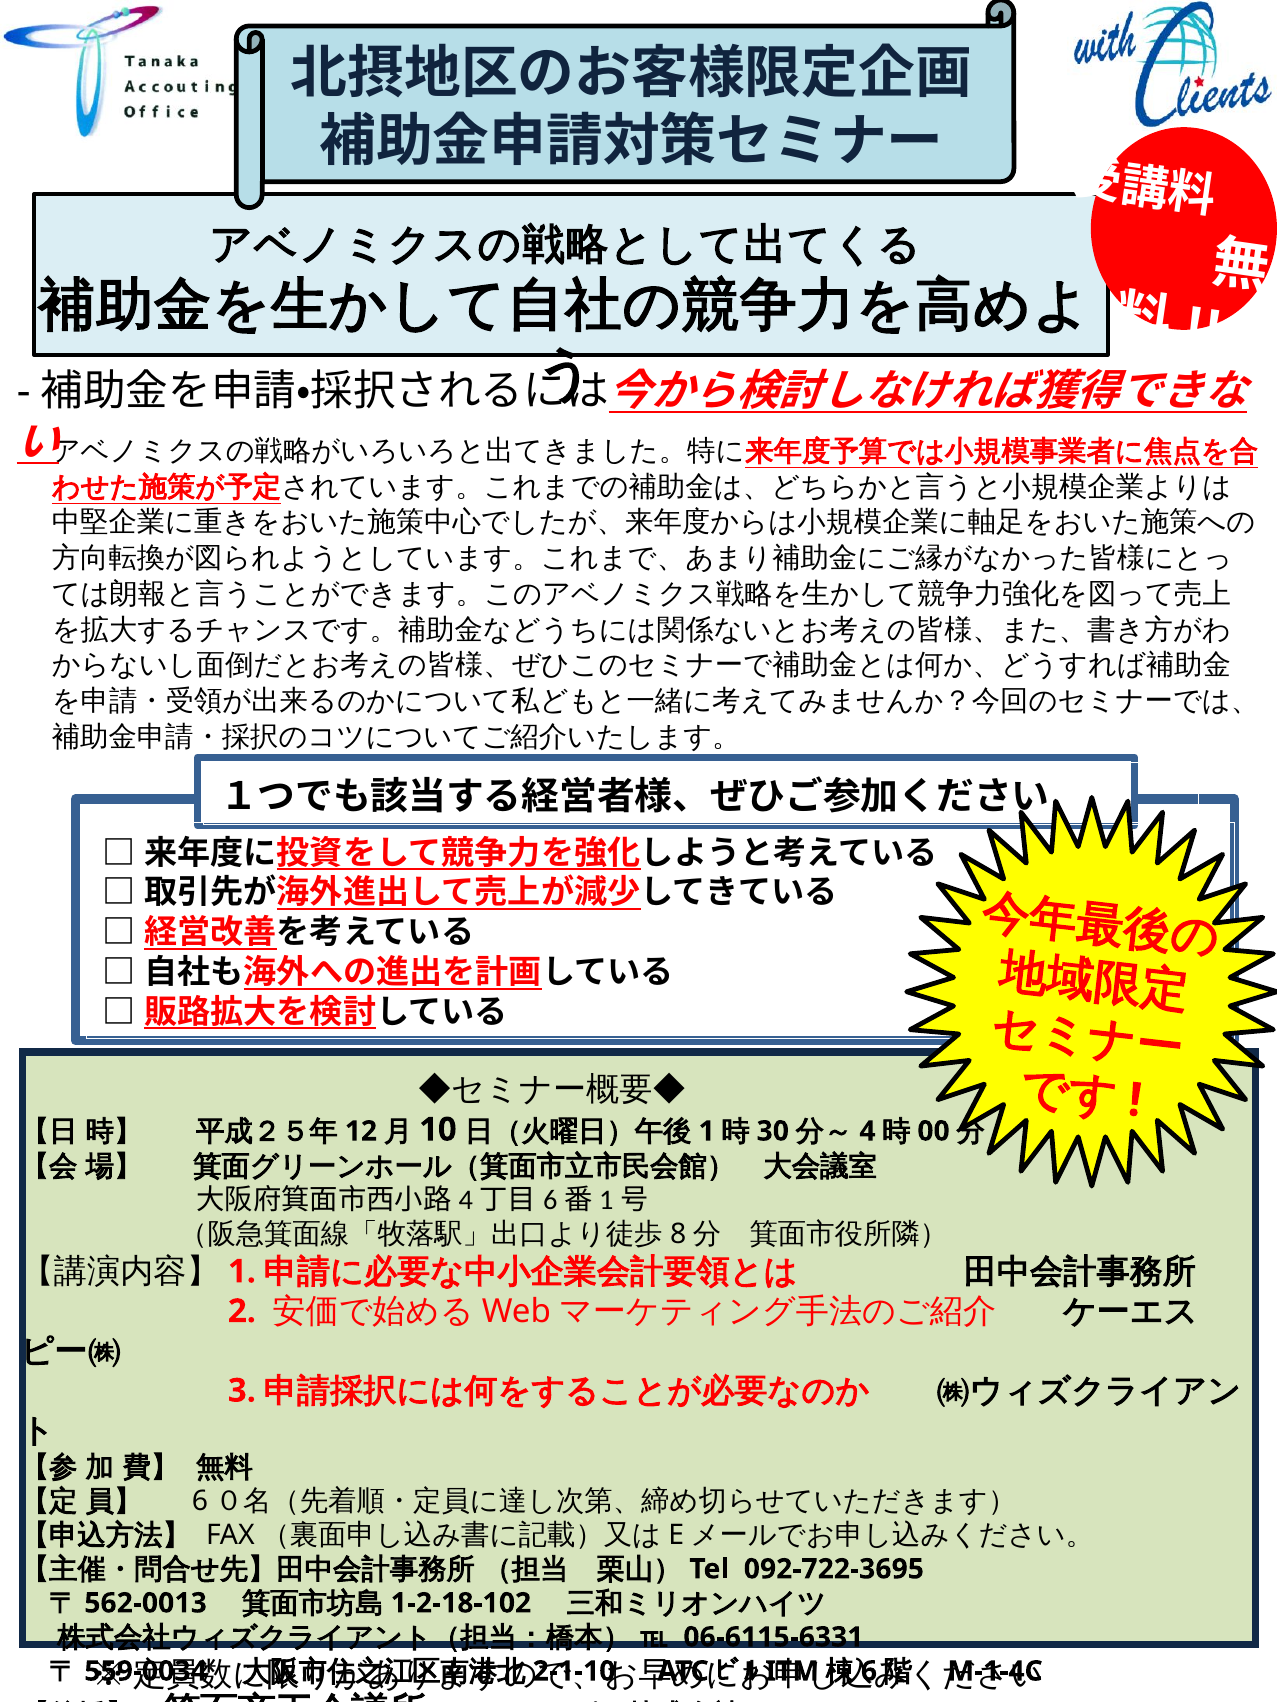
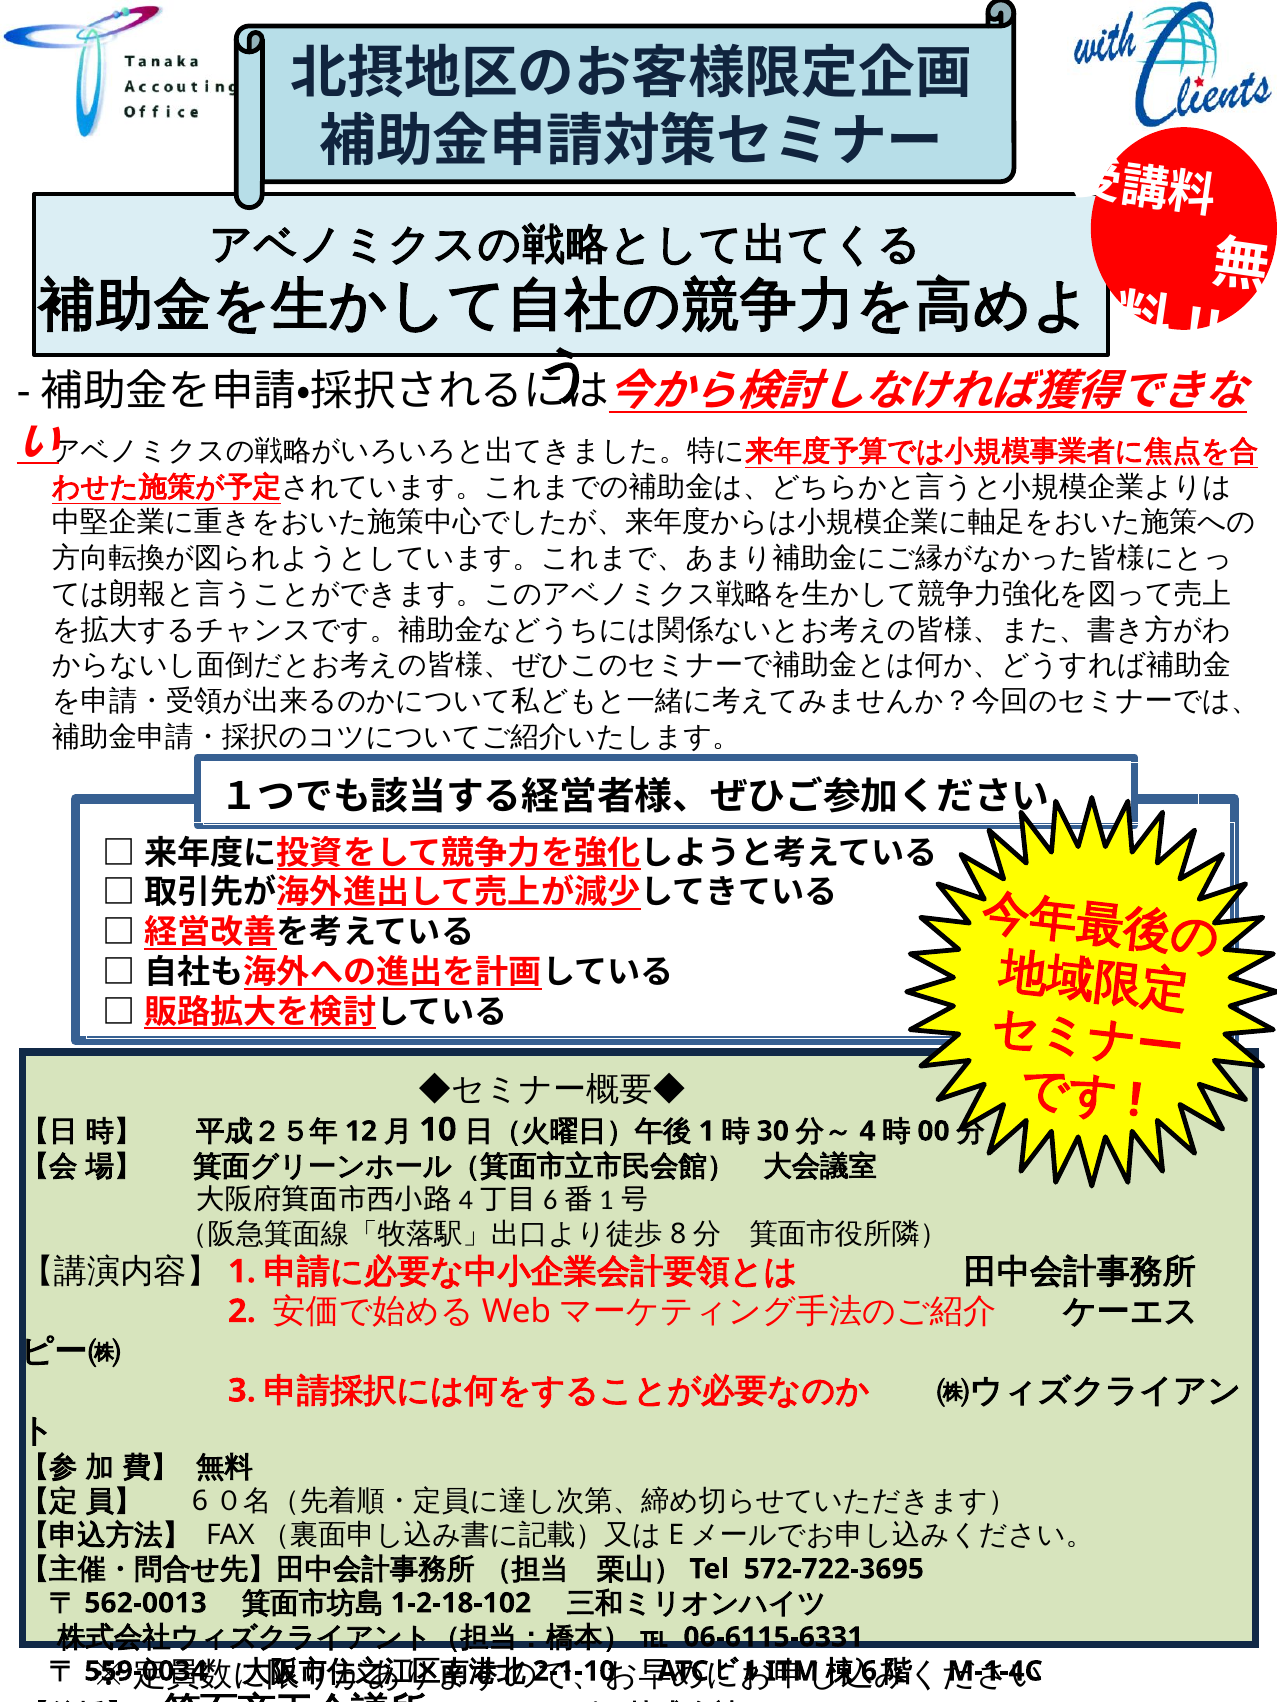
092-722-3695: 092-722-3695 -> 572-722-3695
